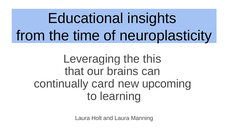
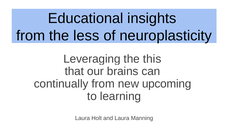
time: time -> less
continually card: card -> from
